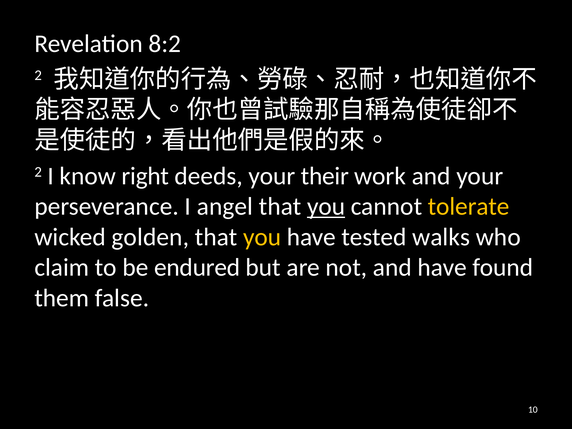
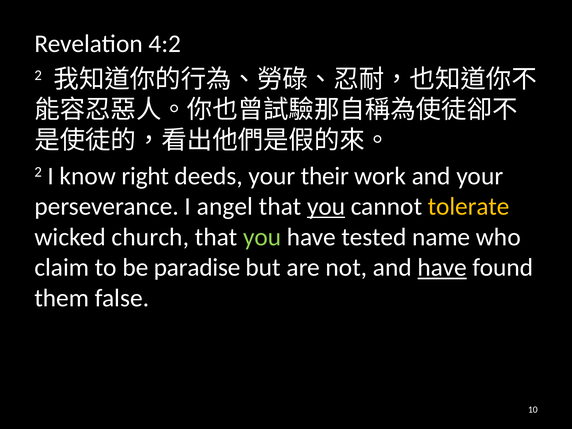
8:2: 8:2 -> 4:2
golden: golden -> church
you at (262, 237) colour: yellow -> light green
walks: walks -> name
endured: endured -> paradise
have at (442, 267) underline: none -> present
